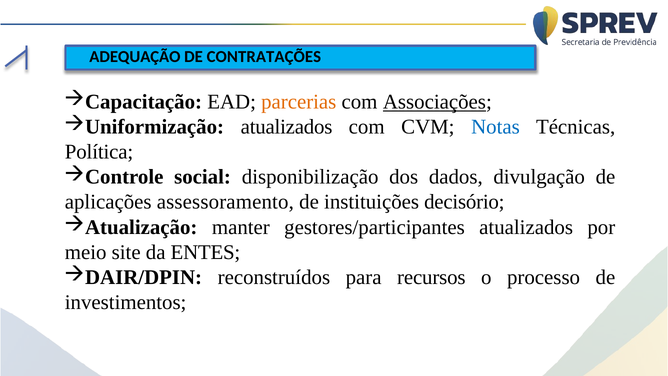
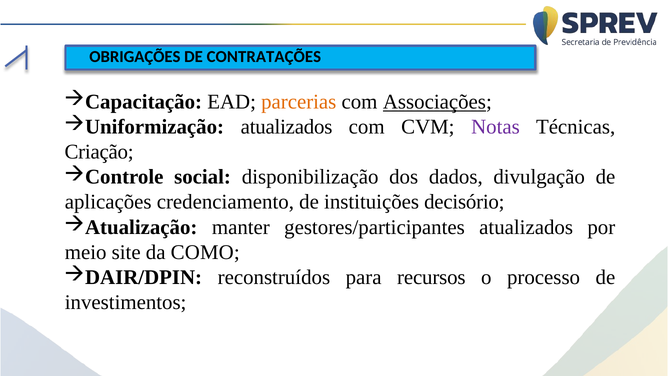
ADEQUAÇÃO: ADEQUAÇÃO -> OBRIGAÇÕES
Notas colour: blue -> purple
Política: Política -> Criação
assessoramento: assessoramento -> credenciamento
ENTES: ENTES -> COMO
